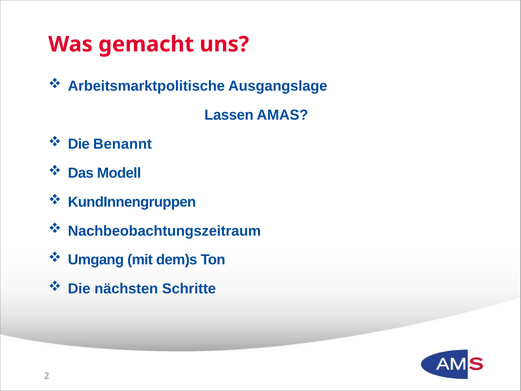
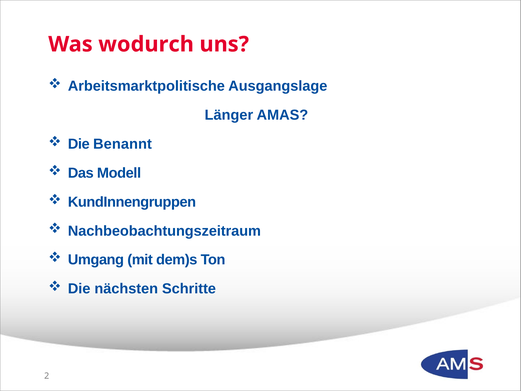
gemacht: gemacht -> wodurch
Lassen: Lassen -> Länger
